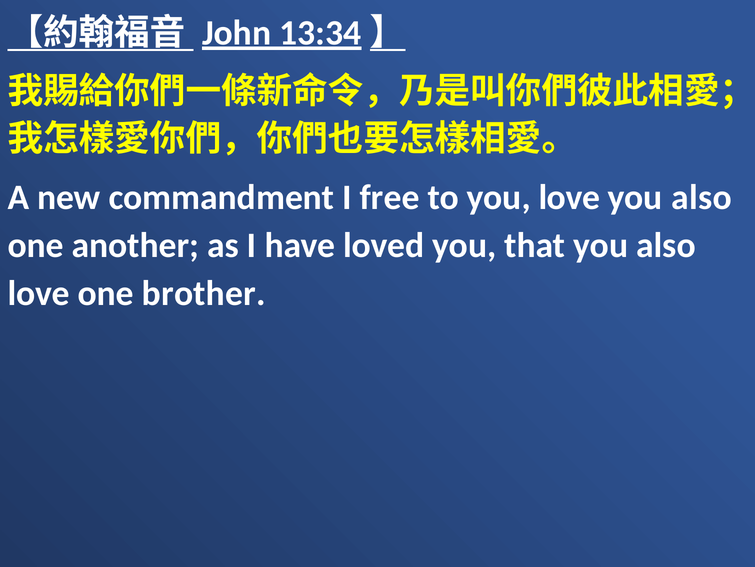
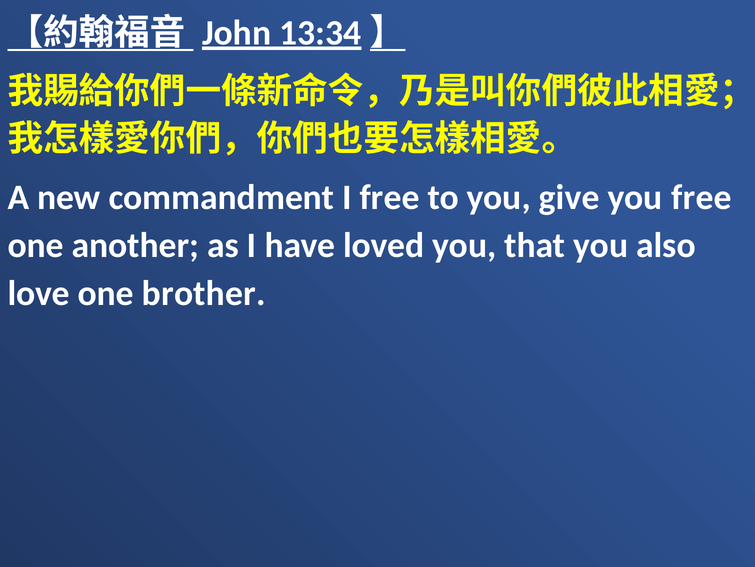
you love: love -> give
also at (701, 197): also -> free
